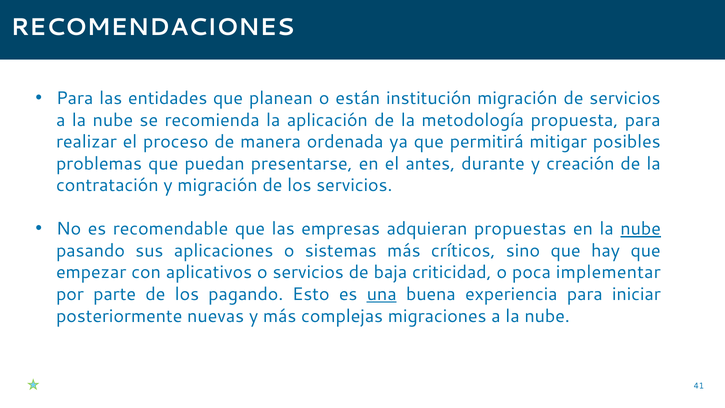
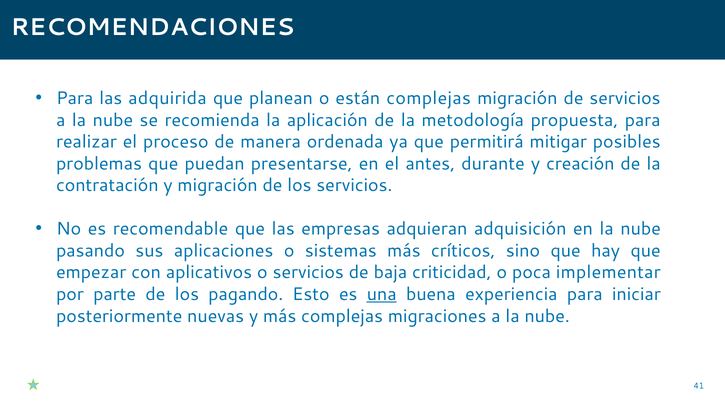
entidades: entidades -> adquirida
están institución: institución -> complejas
propuestas: propuestas -> adquisición
nube at (641, 229) underline: present -> none
